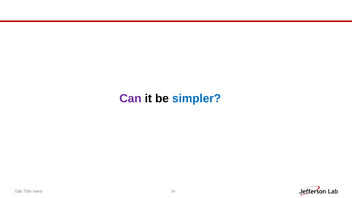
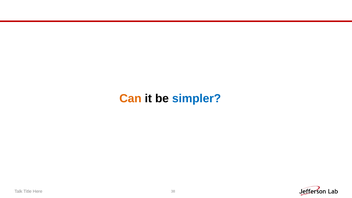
Can colour: purple -> orange
